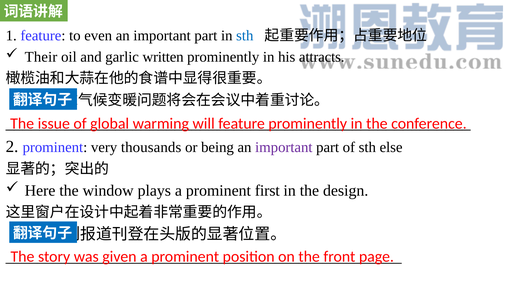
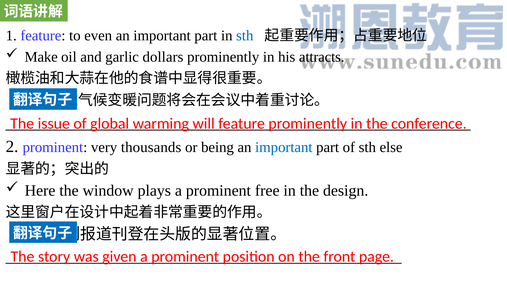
Their: Their -> Make
written: written -> dollars
important at (284, 147) colour: purple -> blue
first: first -> free
